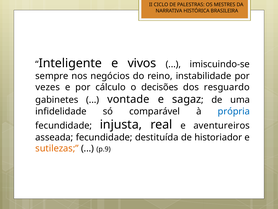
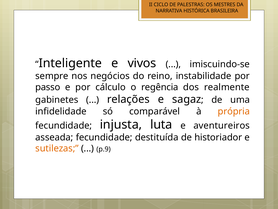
vezes: vezes -> passo
decisões: decisões -> regência
resguardo: resguardo -> realmente
vontade: vontade -> relações
própria colour: blue -> orange
real: real -> luta
